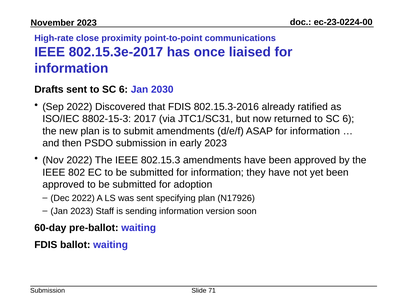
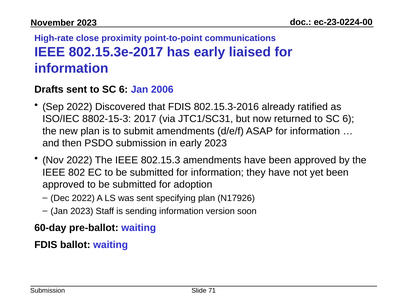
has once: once -> early
2030: 2030 -> 2006
